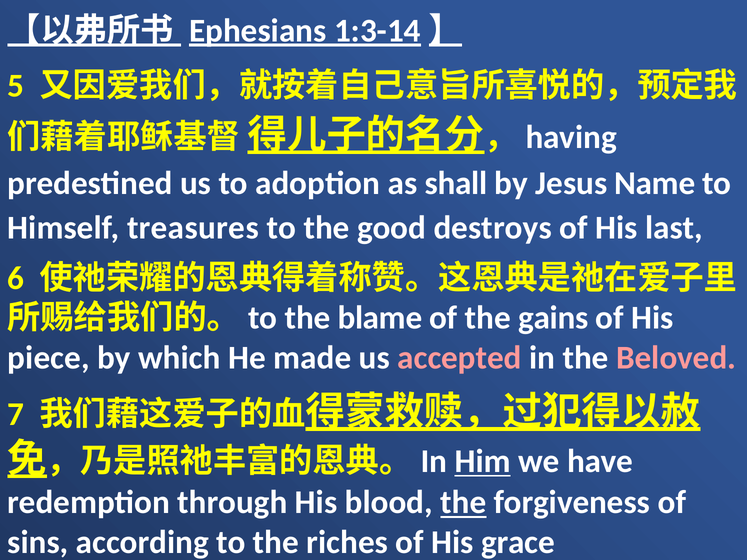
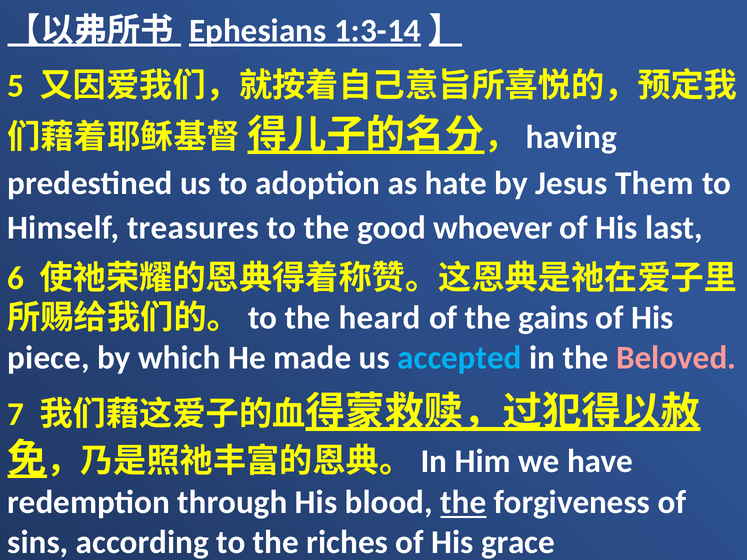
shall: shall -> hate
Name: Name -> Them
destroys: destroys -> whoever
blame: blame -> heard
accepted colour: pink -> light blue
Him underline: present -> none
